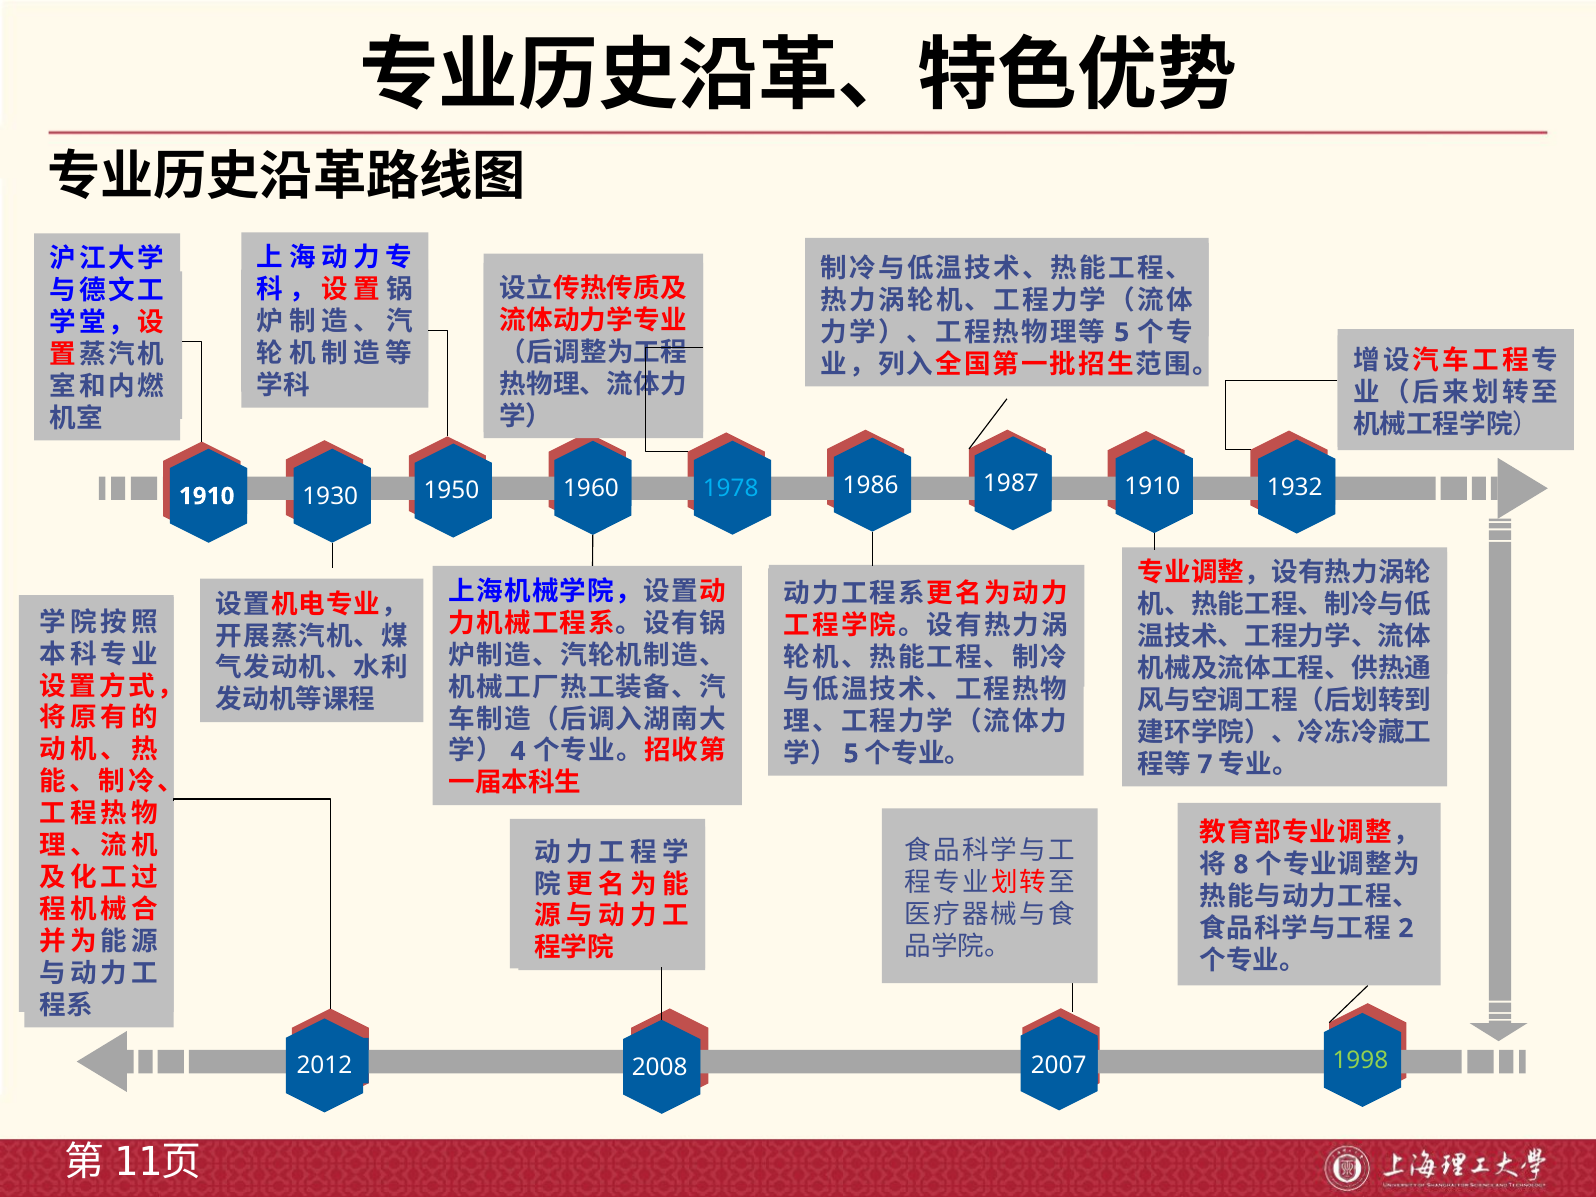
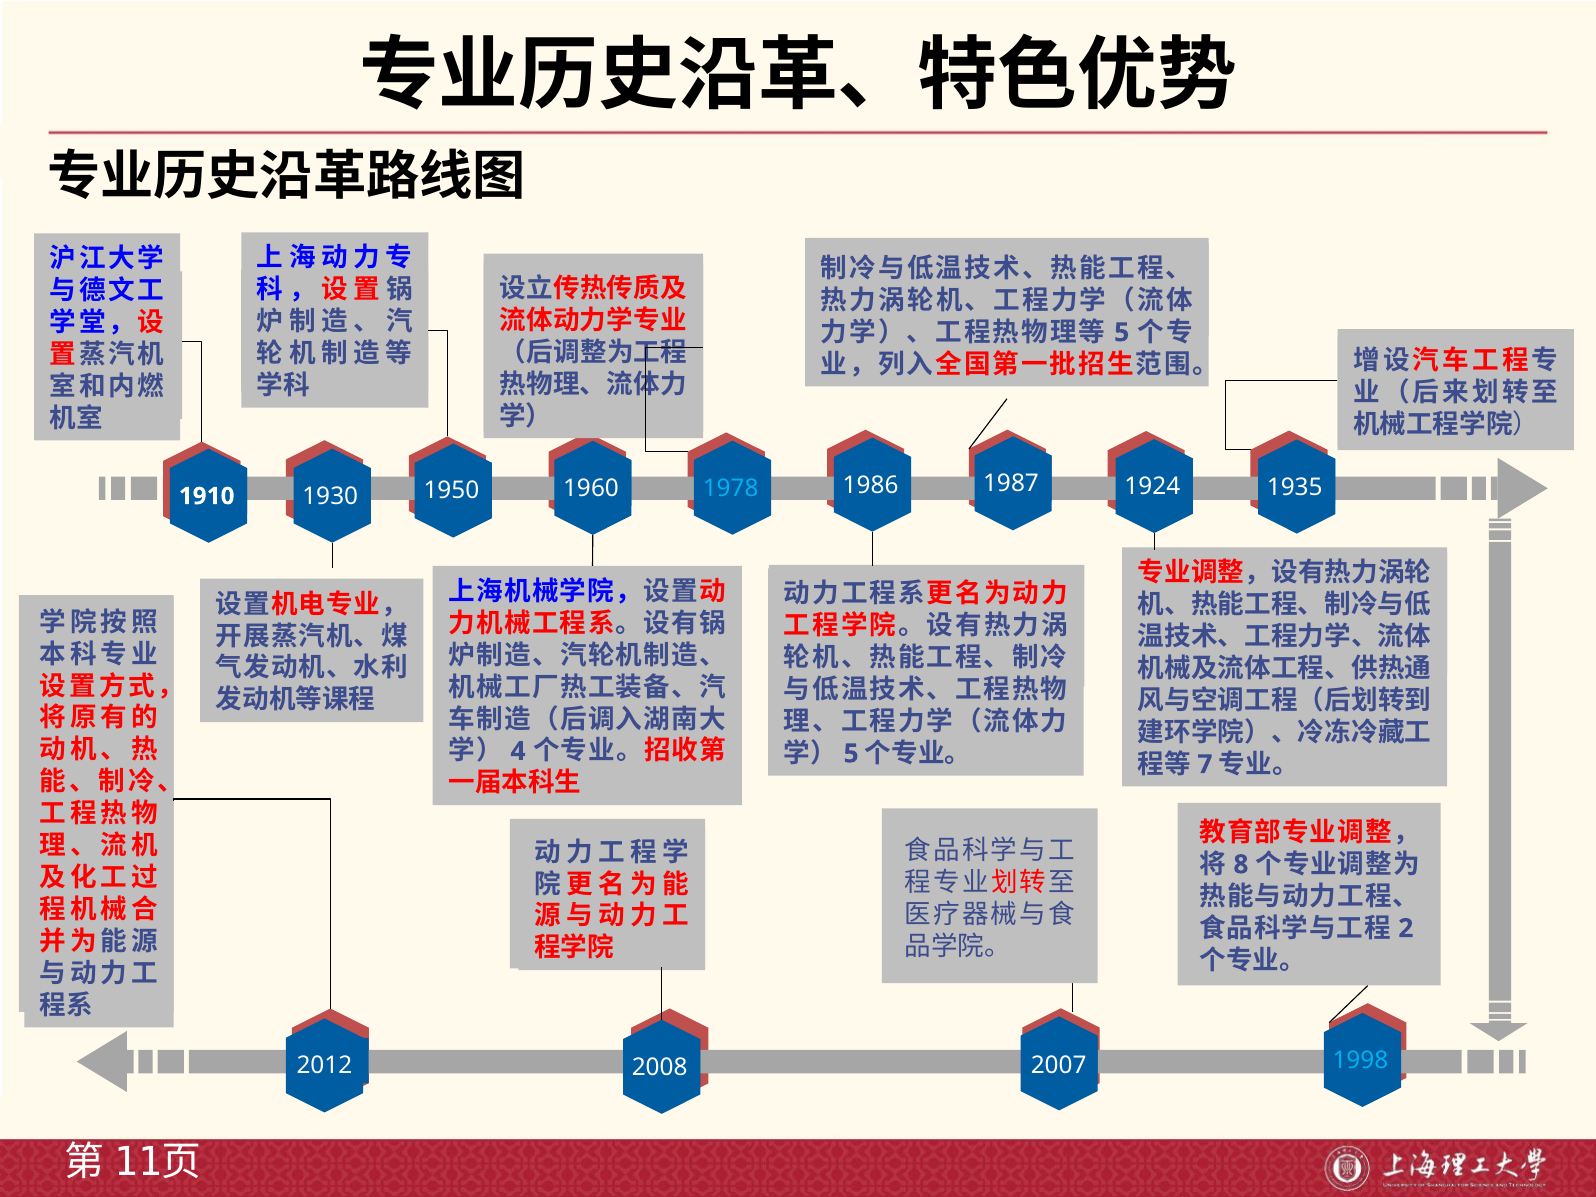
1932: 1932 -> 1935
1987 1910: 1910 -> 1924
1998 colour: light green -> light blue
